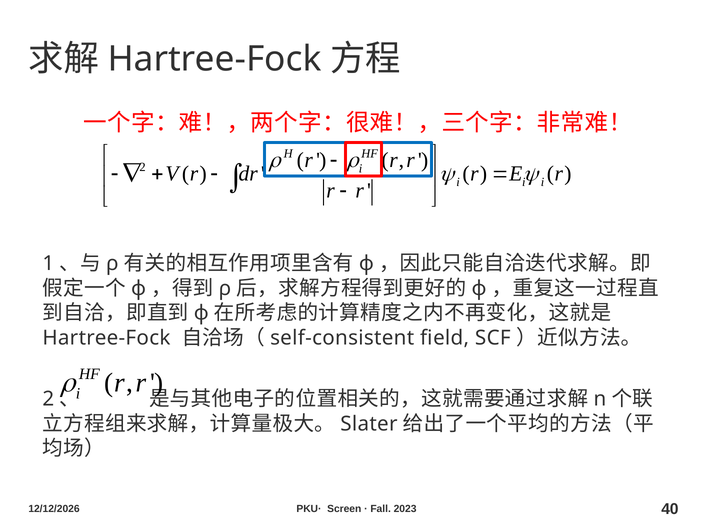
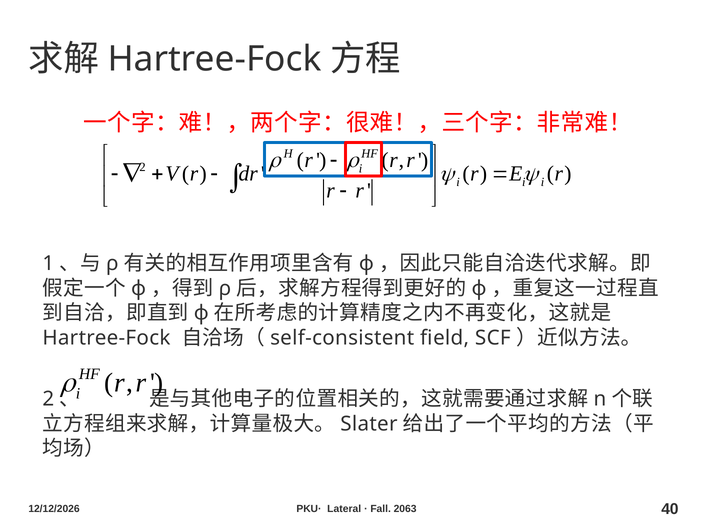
Screen: Screen -> Lateral
2023: 2023 -> 2063
